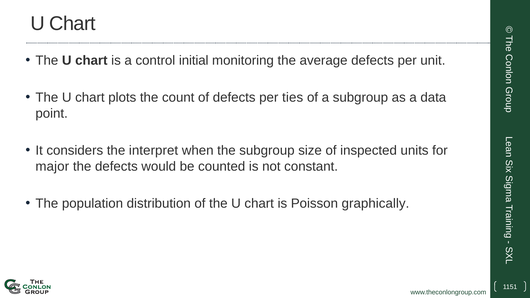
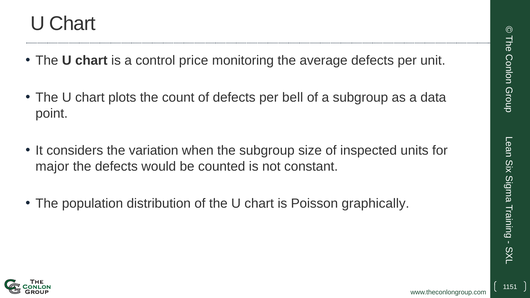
initial: initial -> price
ties: ties -> bell
interpret: interpret -> variation
